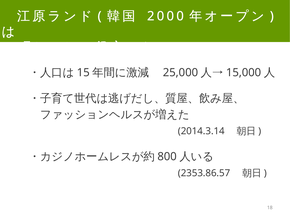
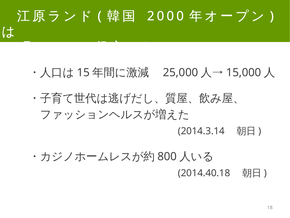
2353.86.57: 2353.86.57 -> 2014.40.18
